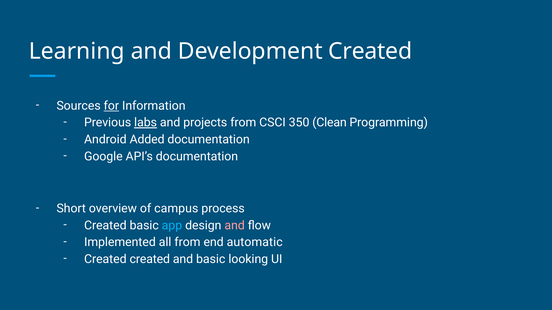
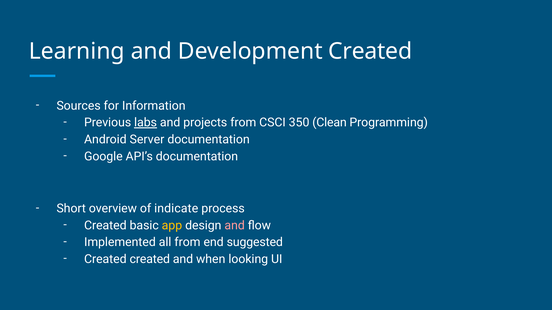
for underline: present -> none
Added: Added -> Server
campus: campus -> indicate
app colour: light blue -> yellow
automatic: automatic -> suggested
and basic: basic -> when
